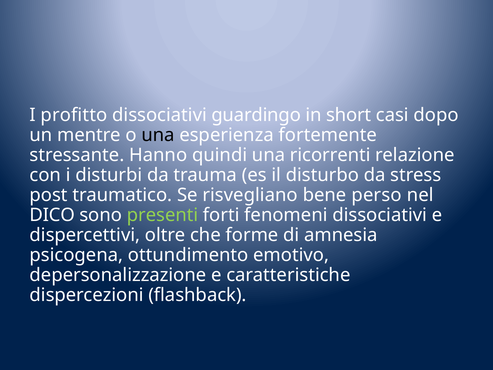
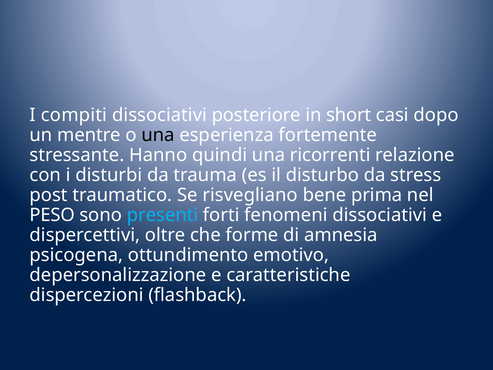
profitto: profitto -> compiti
guardingo: guardingo -> posteriore
perso: perso -> prima
DICO: DICO -> PESO
presenti colour: light green -> light blue
